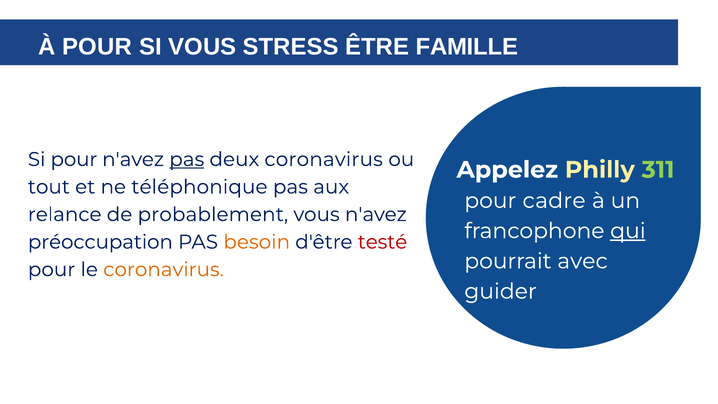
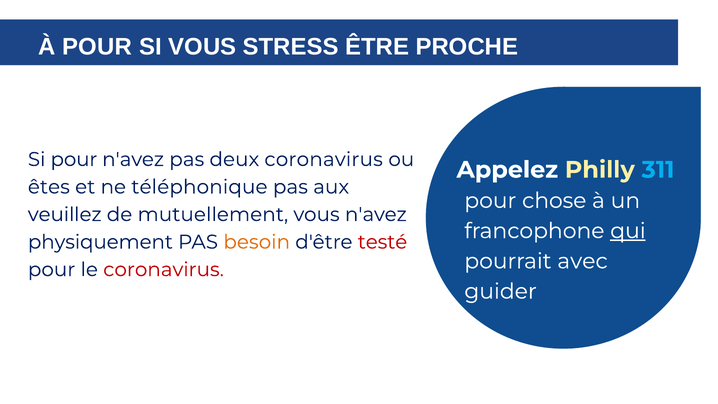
FAMILLE: FAMILLE -> PROCHE
pas at (187, 159) underline: present -> none
311 colour: light green -> light blue
tout: tout -> êtes
cadre: cadre -> chose
relance: relance -> veuillez
probablement: probablement -> mutuellement
préoccupation: préoccupation -> physiquement
coronavirus at (164, 270) colour: orange -> red
